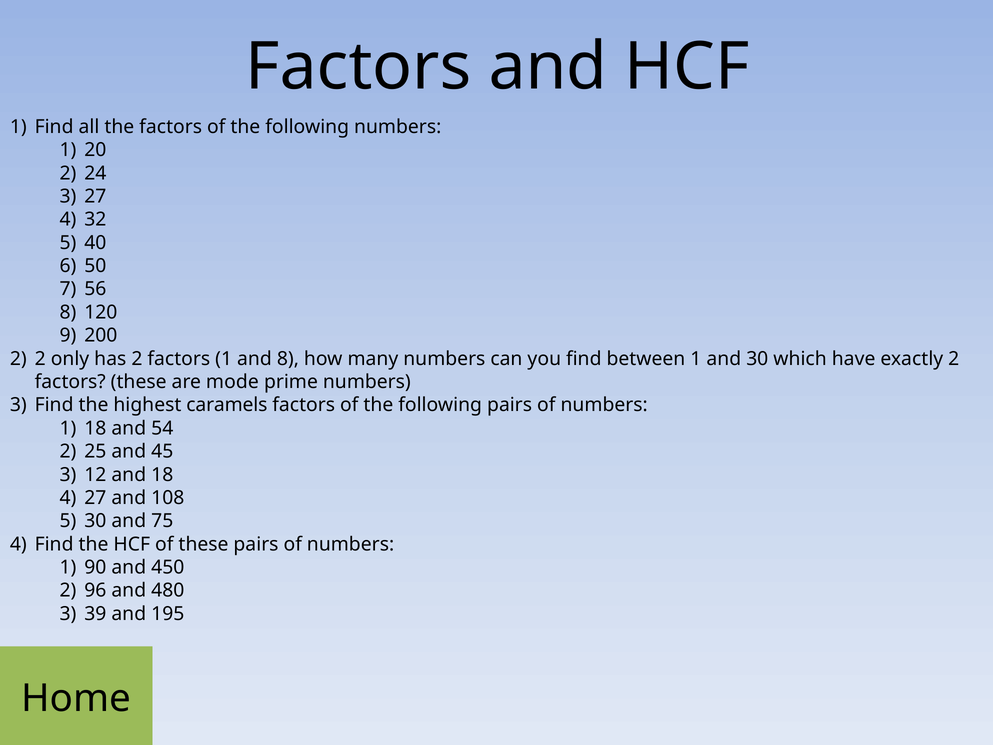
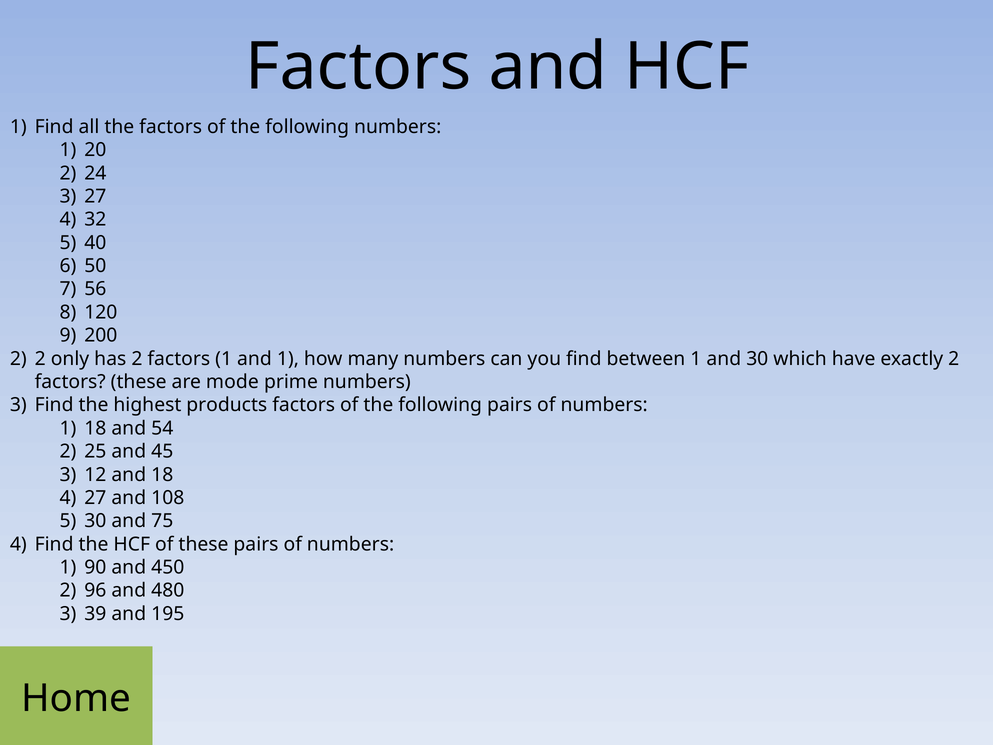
and 8: 8 -> 1
caramels: caramels -> products
